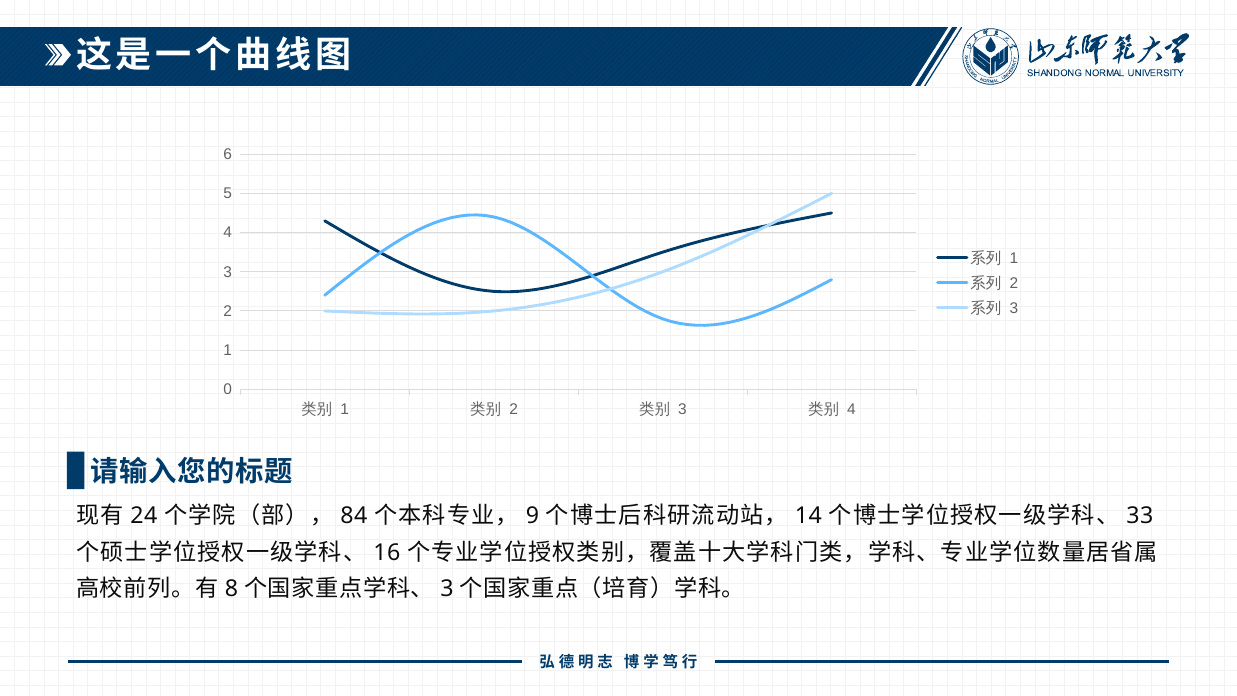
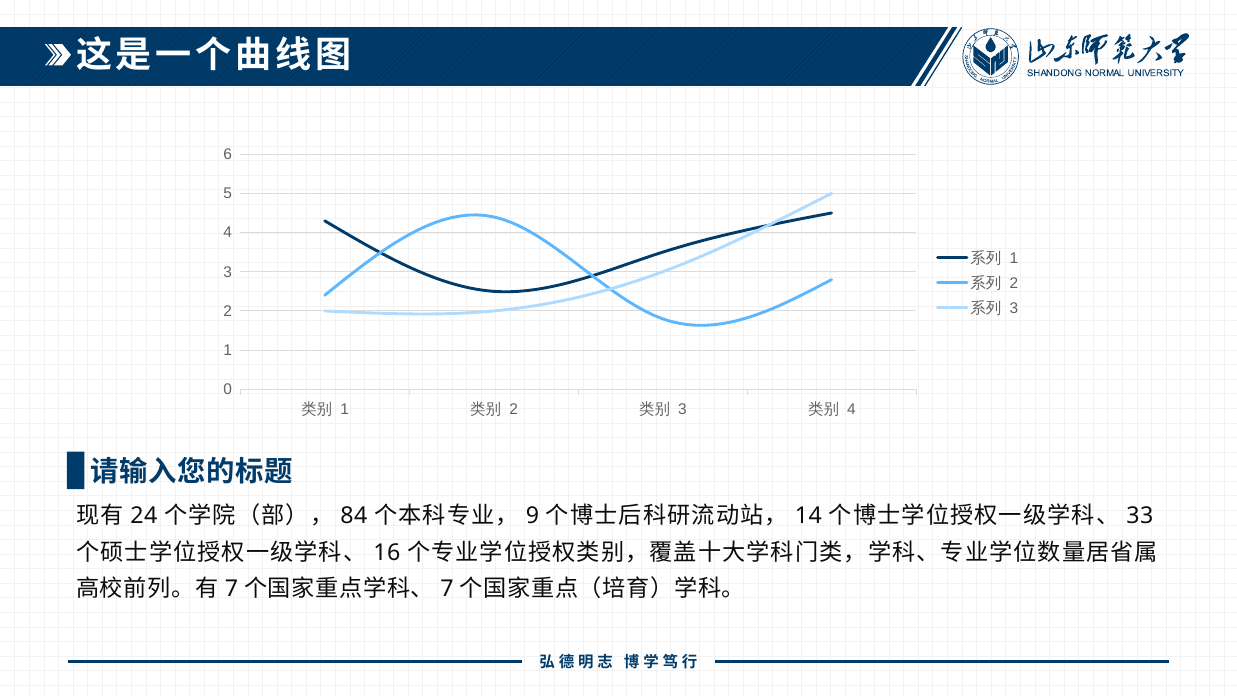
8 at (231, 588): 8 -> 7
3 at (447, 588): 3 -> 7
